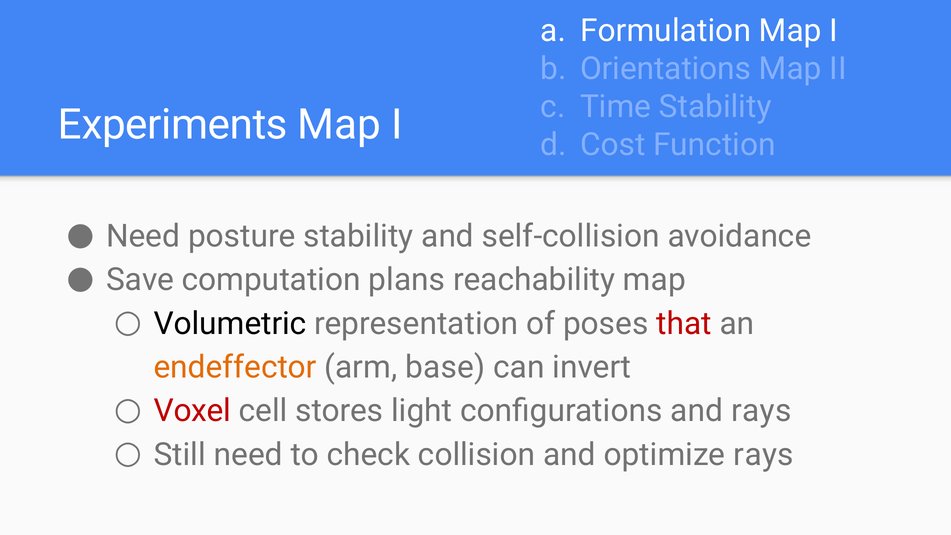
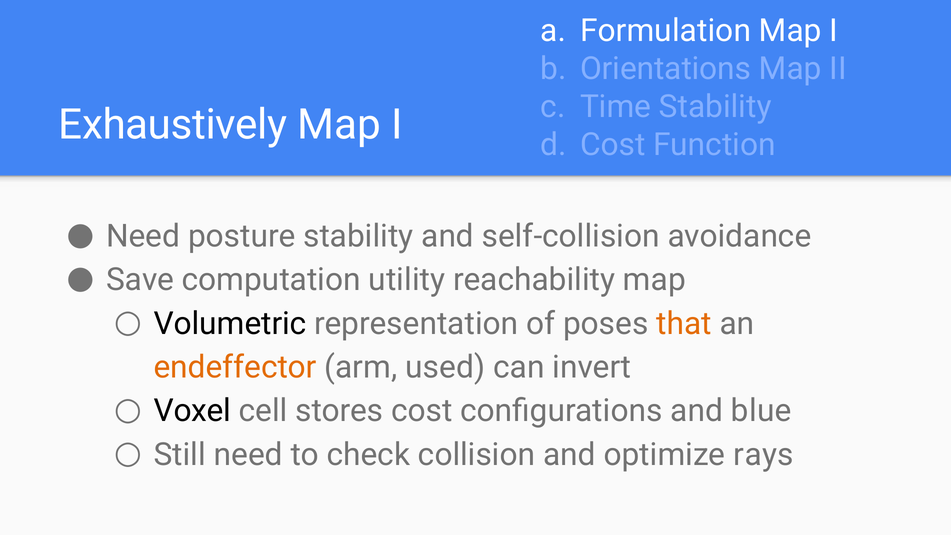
Experiments: Experiments -> Exhaustively
plans: plans -> utility
that colour: red -> orange
base: base -> used
Voxel colour: red -> black
stores light: light -> cost
and rays: rays -> blue
